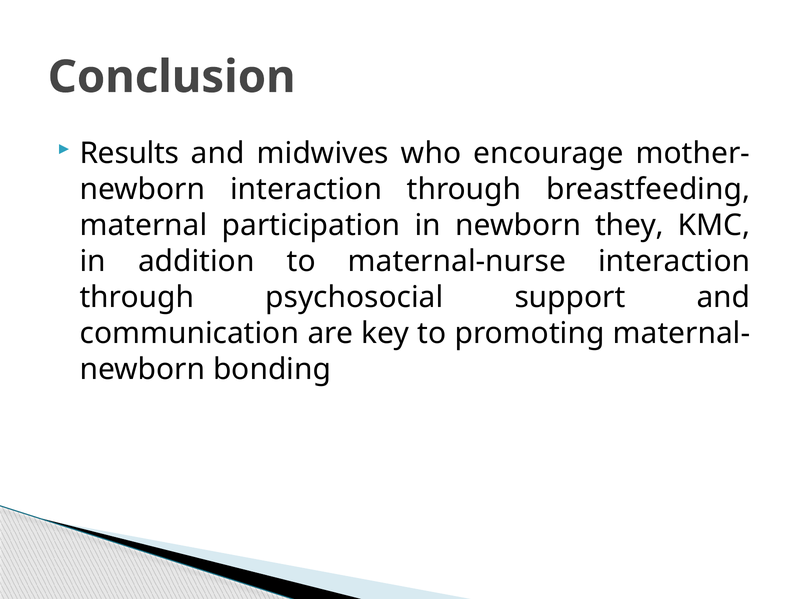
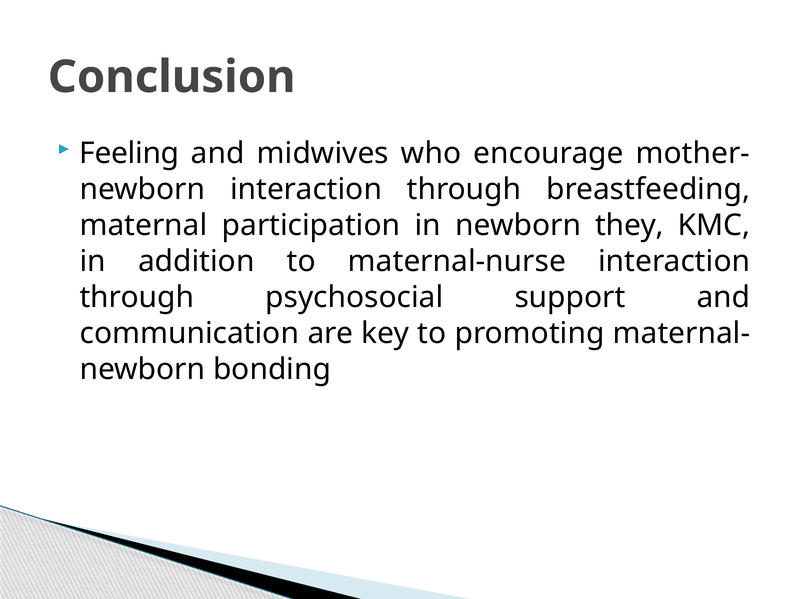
Results: Results -> Feeling
